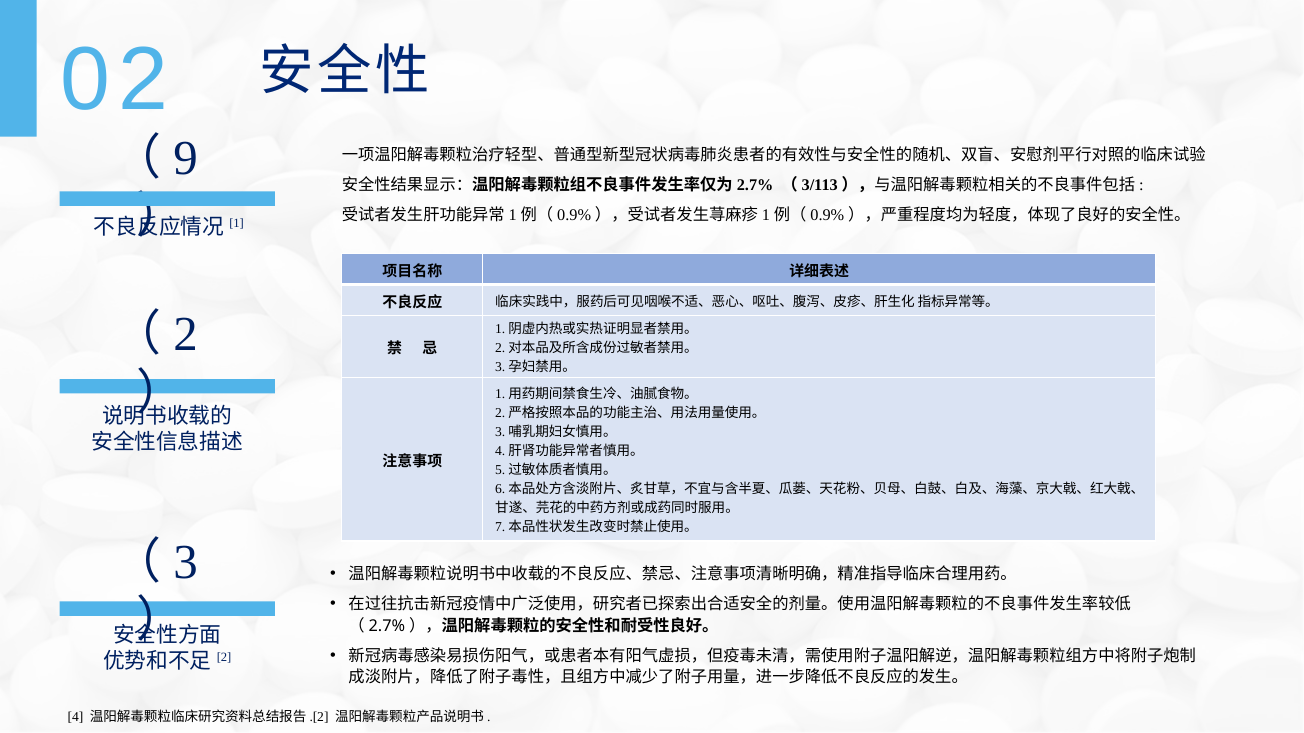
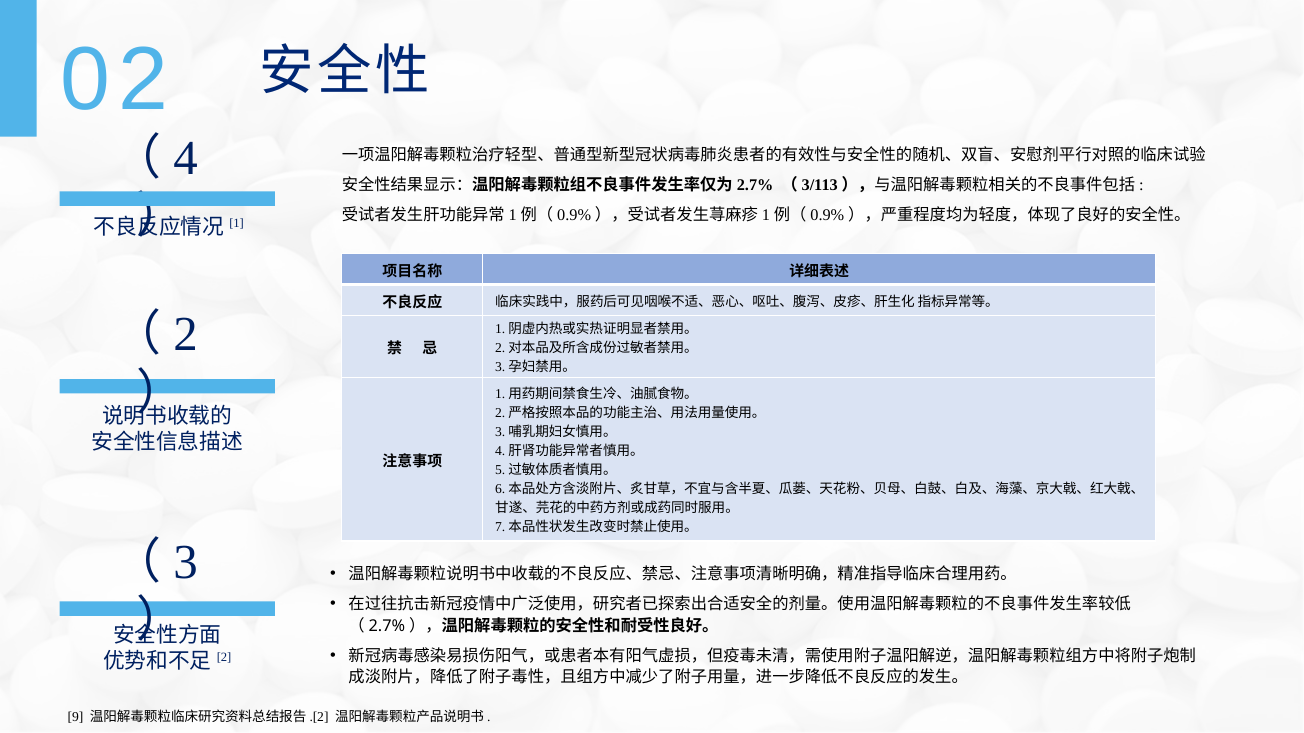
9: 9 -> 4
4: 4 -> 9
